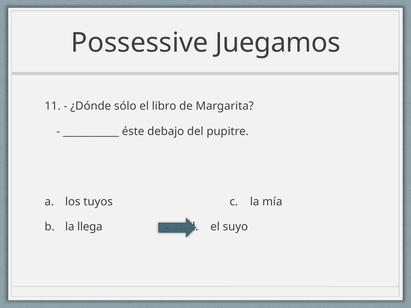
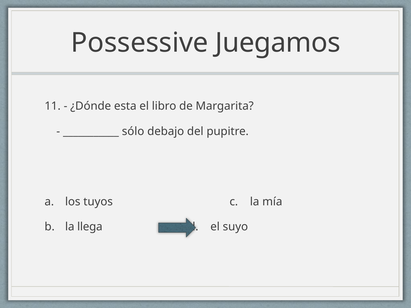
sólo: sólo -> esta
éste: éste -> sólo
